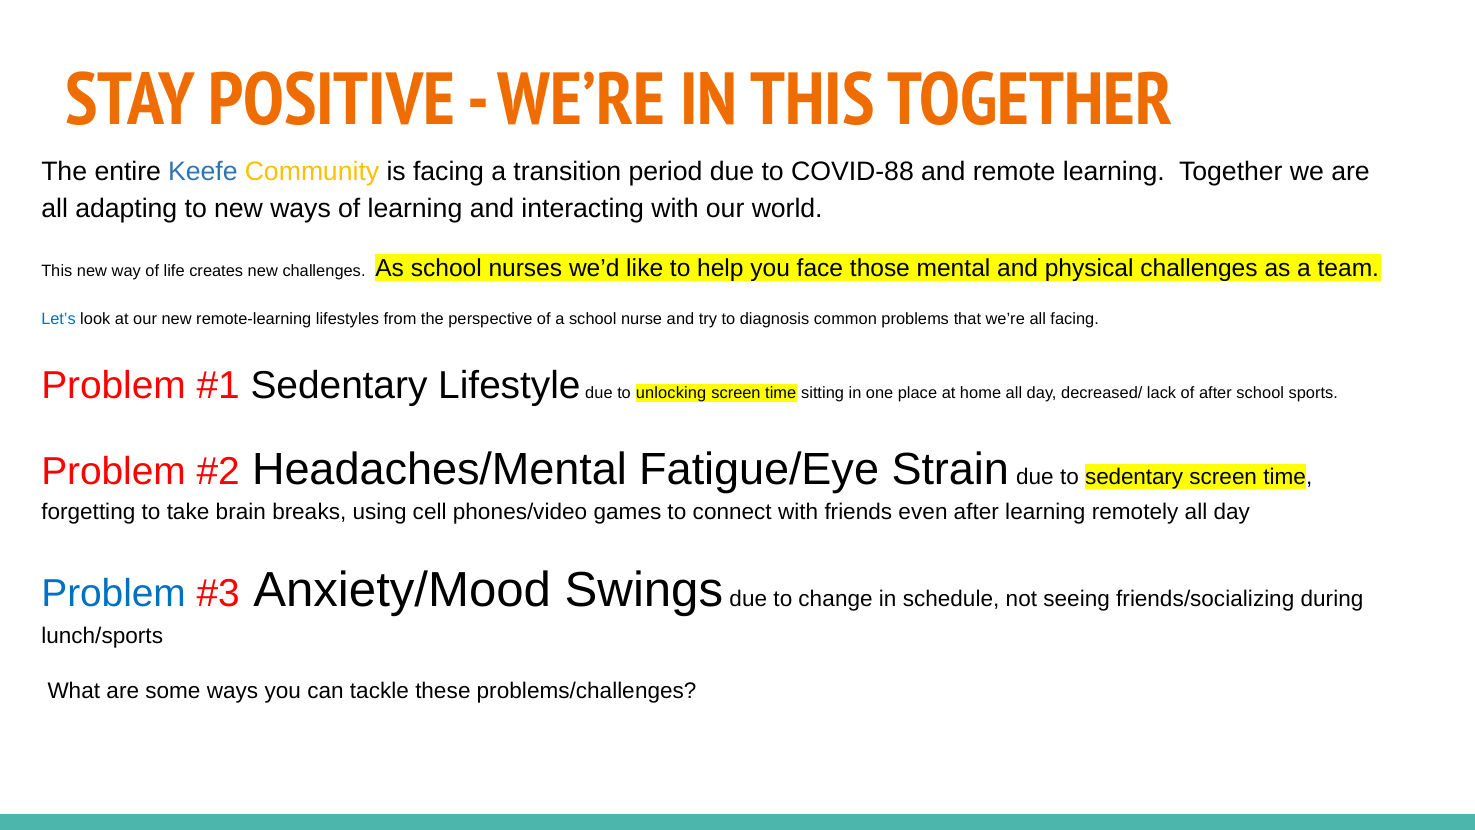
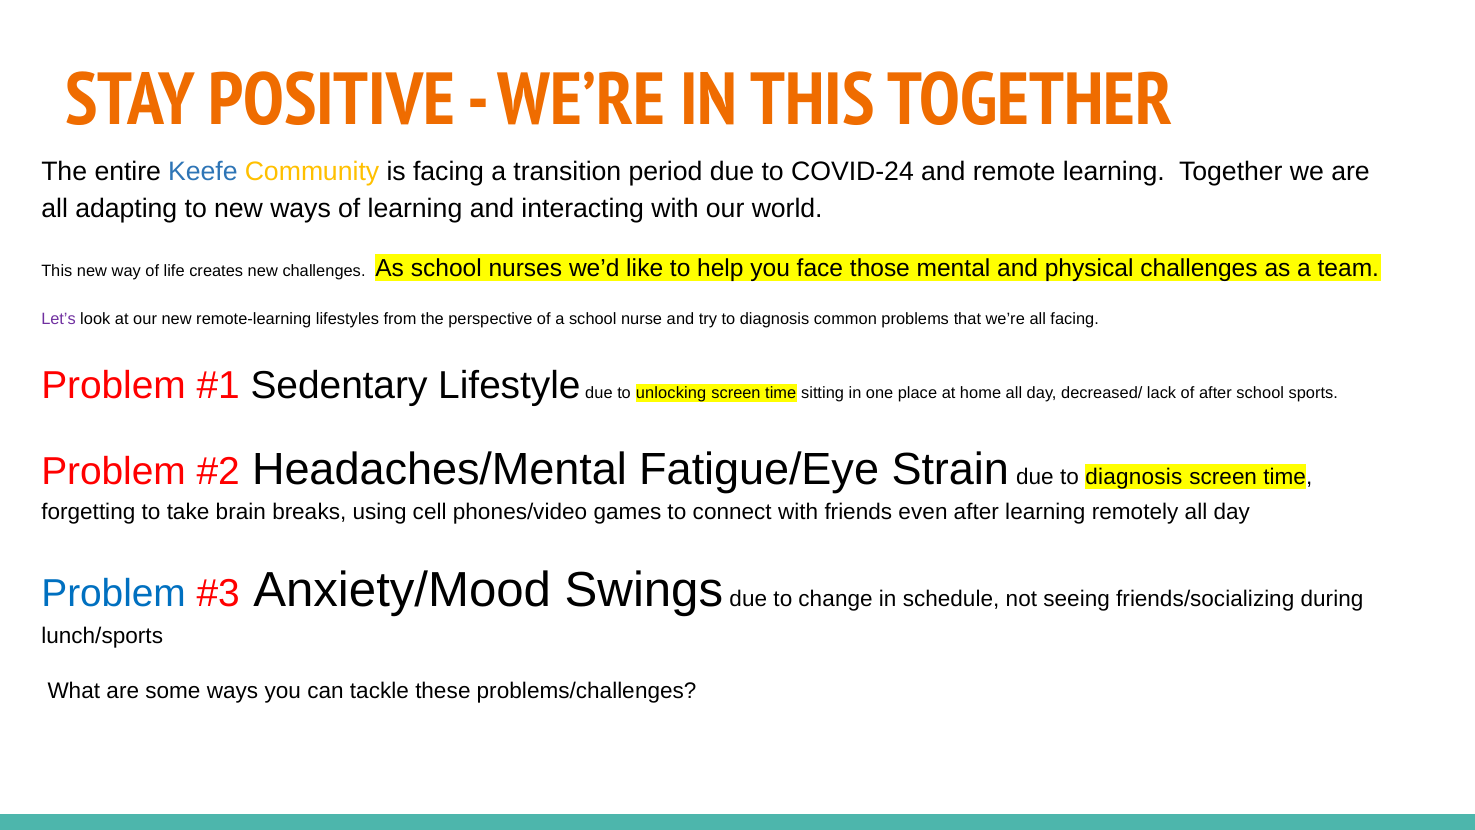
COVID-88: COVID-88 -> COVID-24
Let’s colour: blue -> purple
due to sedentary: sedentary -> diagnosis
